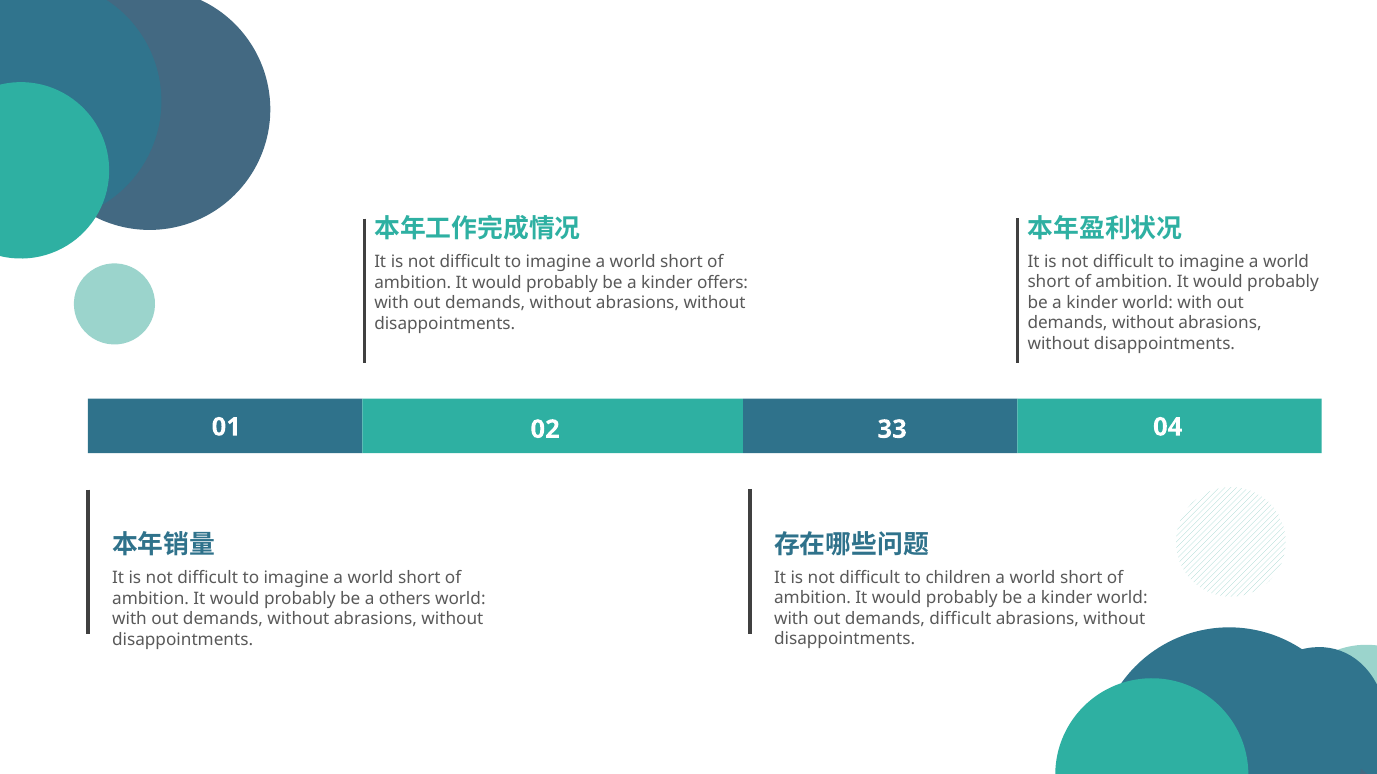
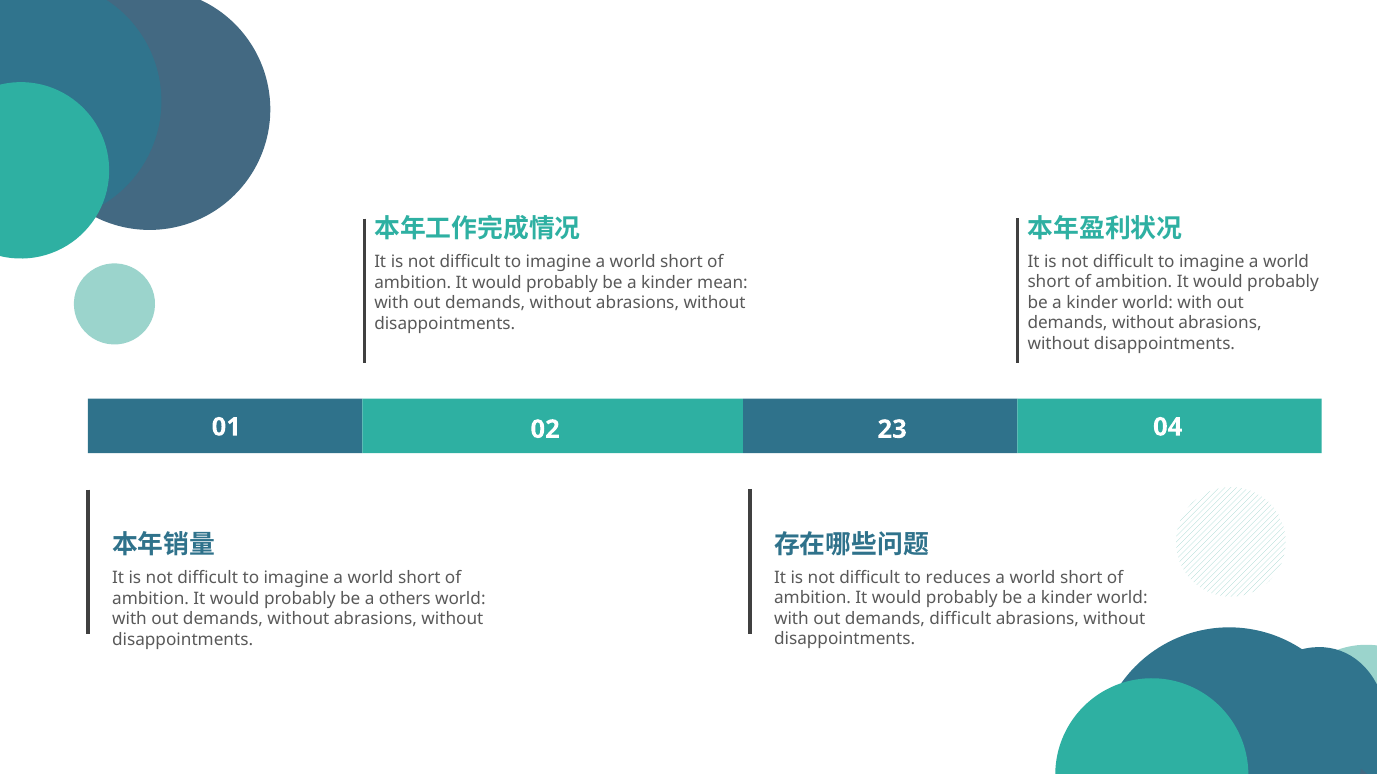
offers: offers -> mean
33: 33 -> 23
children: children -> reduces
